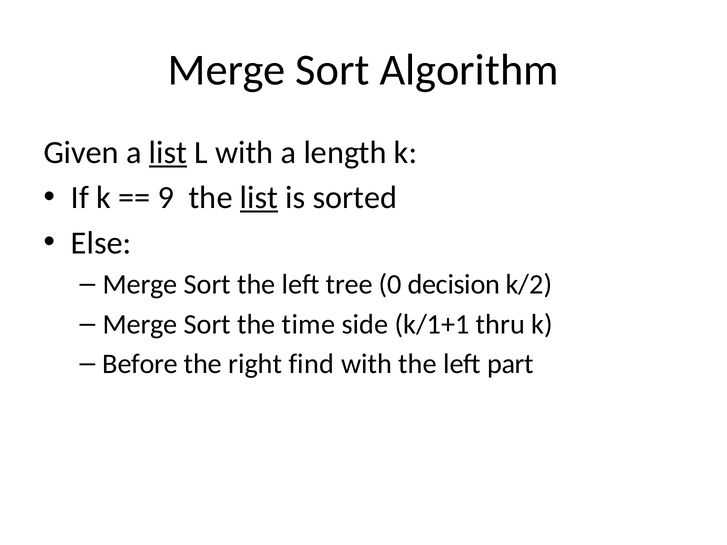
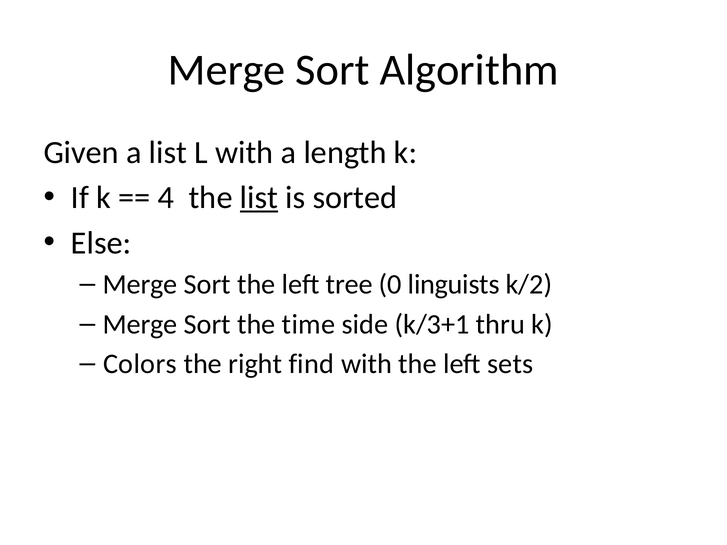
list at (168, 153) underline: present -> none
9: 9 -> 4
decision: decision -> linguists
k/1+1: k/1+1 -> k/3+1
Before: Before -> Colors
part: part -> sets
